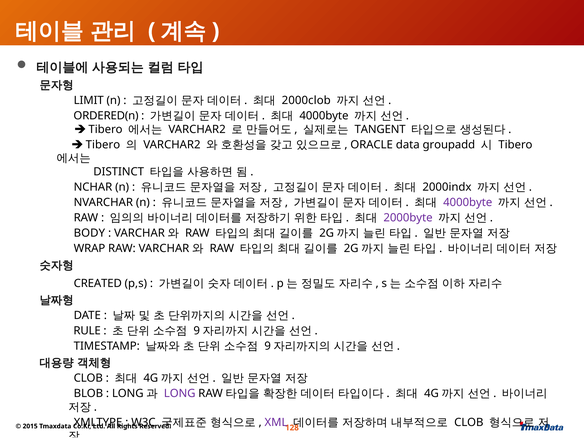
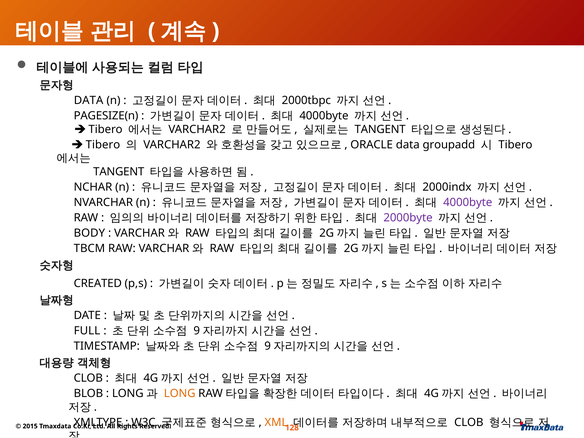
LIMIT at (89, 100): LIMIT -> DATA
2000clob: 2000clob -> 2000tbpc
ORDERED(n: ORDERED(n -> PAGESIZE(n
DISTINCT at (119, 172): DISTINCT -> TANGENT
WRAP: WRAP -> TBCM
RULE: RULE -> FULL
LONG colour: purple -> orange
XML colour: purple -> orange
